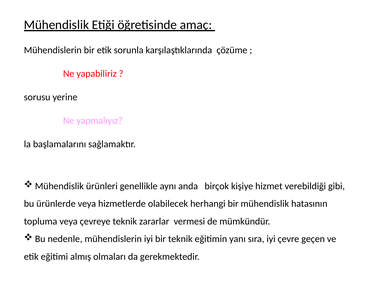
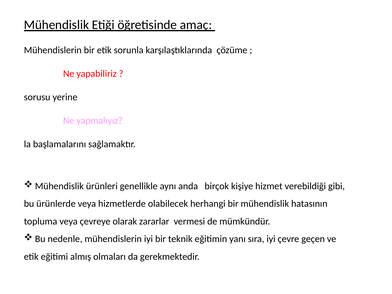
çevreye teknik: teknik -> olarak
